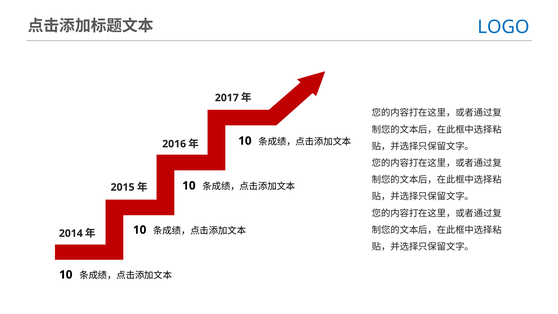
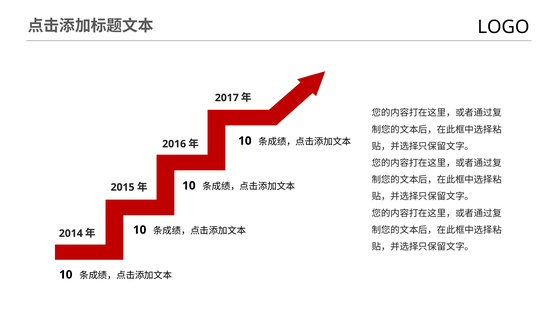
LOGO colour: blue -> black
